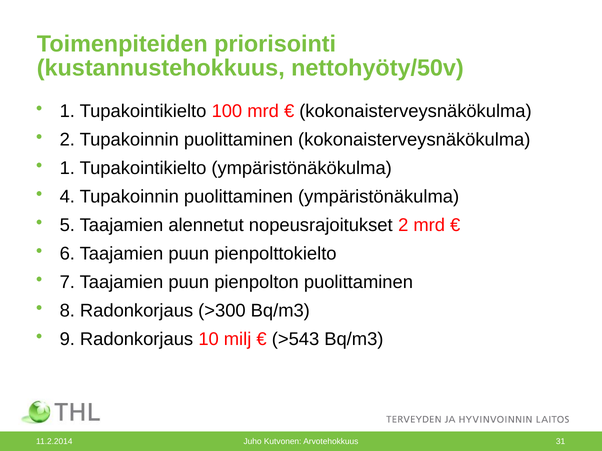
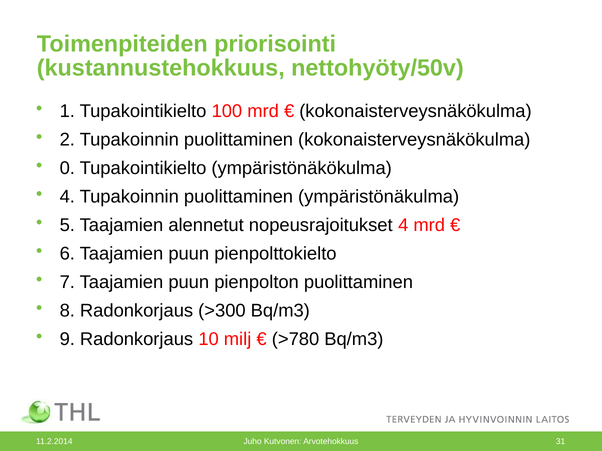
1 at (67, 168): 1 -> 0
nopeusrajoitukset 2: 2 -> 4
>543: >543 -> >780
